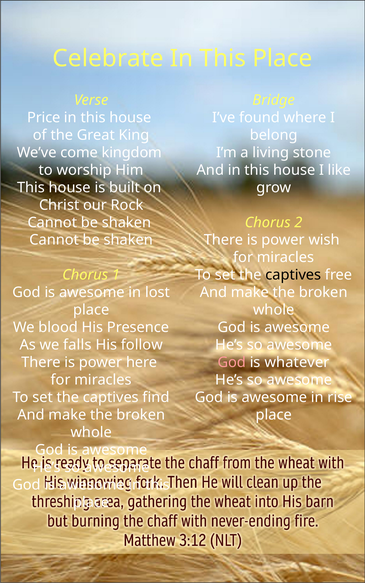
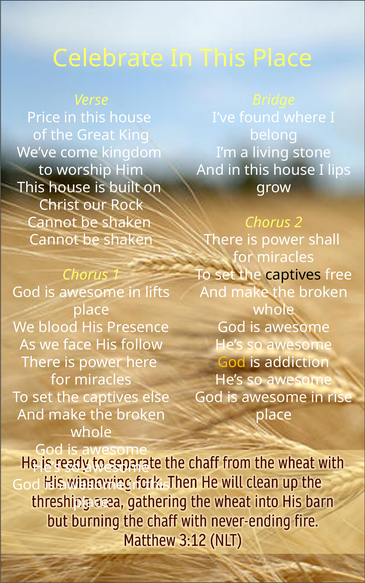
like: like -> lips
wish: wish -> shall
lost: lost -> lifts
falls: falls -> face
God at (232, 363) colour: pink -> yellow
whatever: whatever -> addiction
find: find -> else
